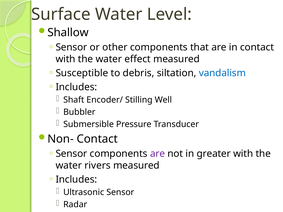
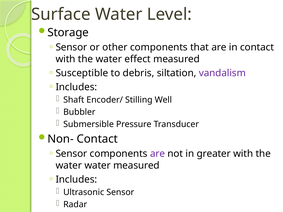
Shallow: Shallow -> Storage
vandalism colour: blue -> purple
water rivers: rivers -> water
